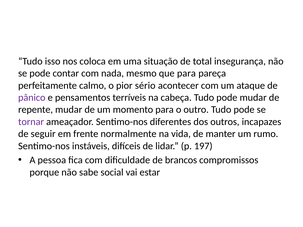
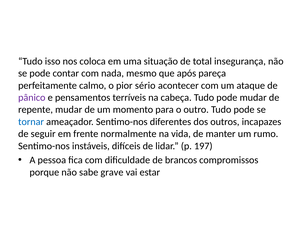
que para: para -> após
tornar colour: purple -> blue
social: social -> grave
